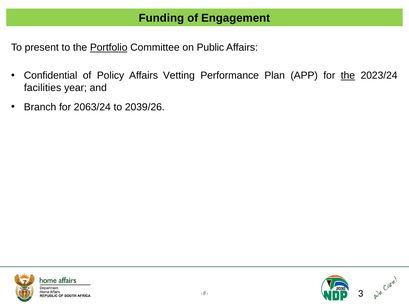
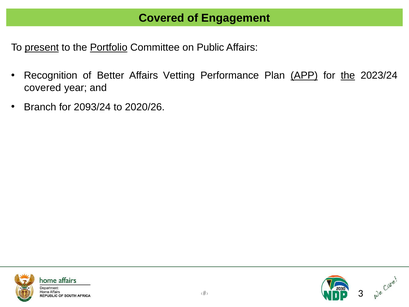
Funding at (161, 18): Funding -> Covered
present underline: none -> present
Confidential: Confidential -> Recognition
Policy: Policy -> Better
APP underline: none -> present
facilities at (43, 88): facilities -> covered
2063/24: 2063/24 -> 2093/24
2039/26: 2039/26 -> 2020/26
